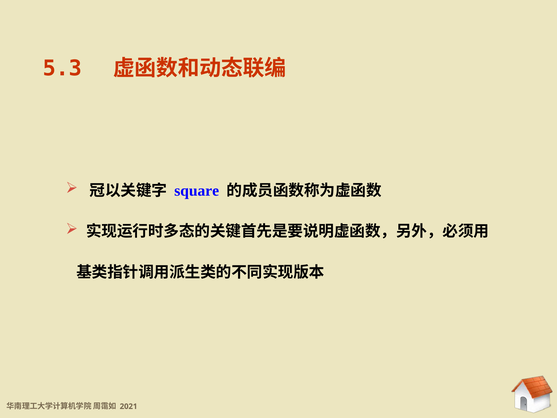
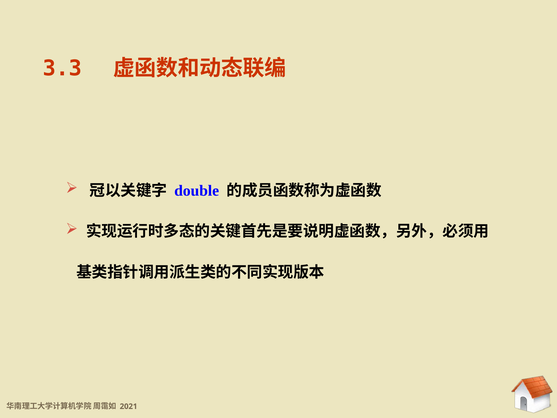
5.3: 5.3 -> 3.3
square: square -> double
